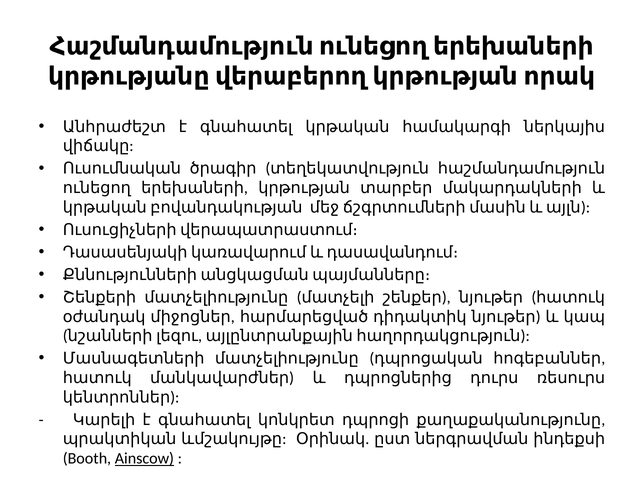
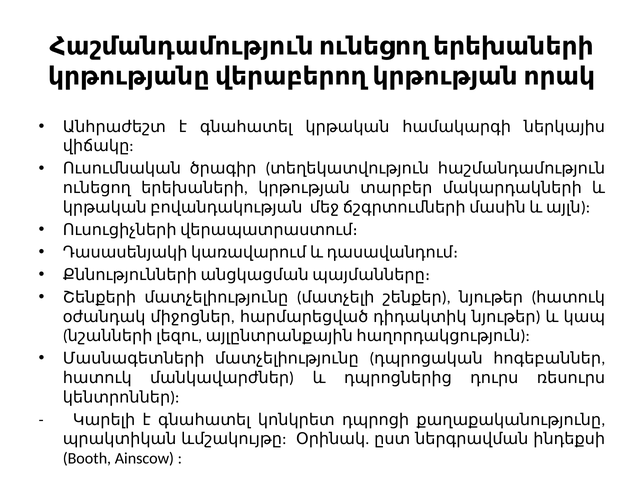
Ainscow underline: present -> none
